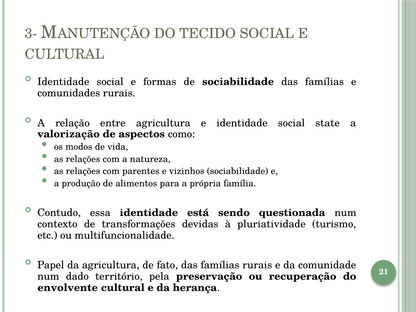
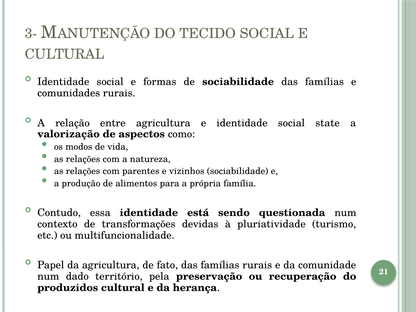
envolvente: envolvente -> produzidos
